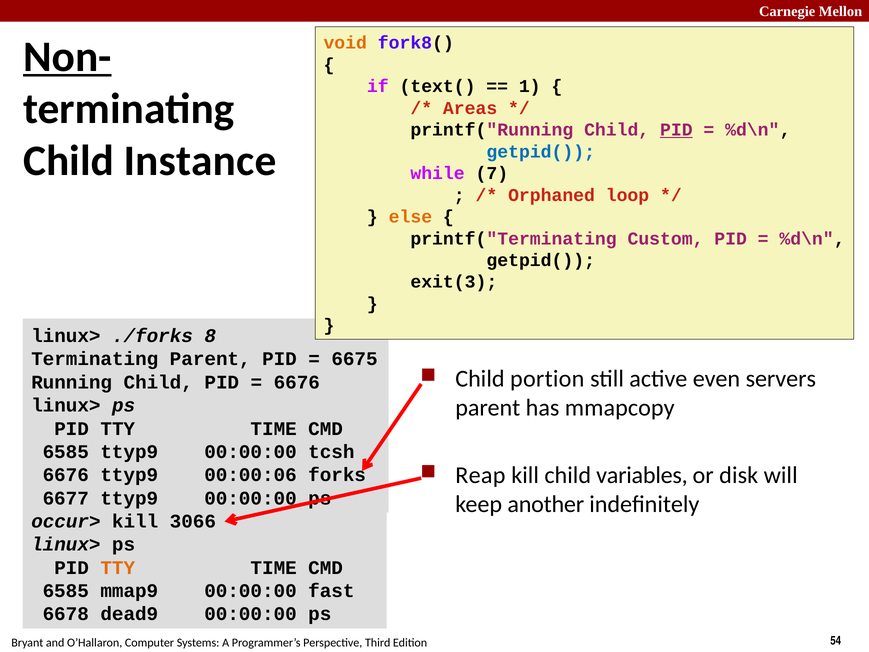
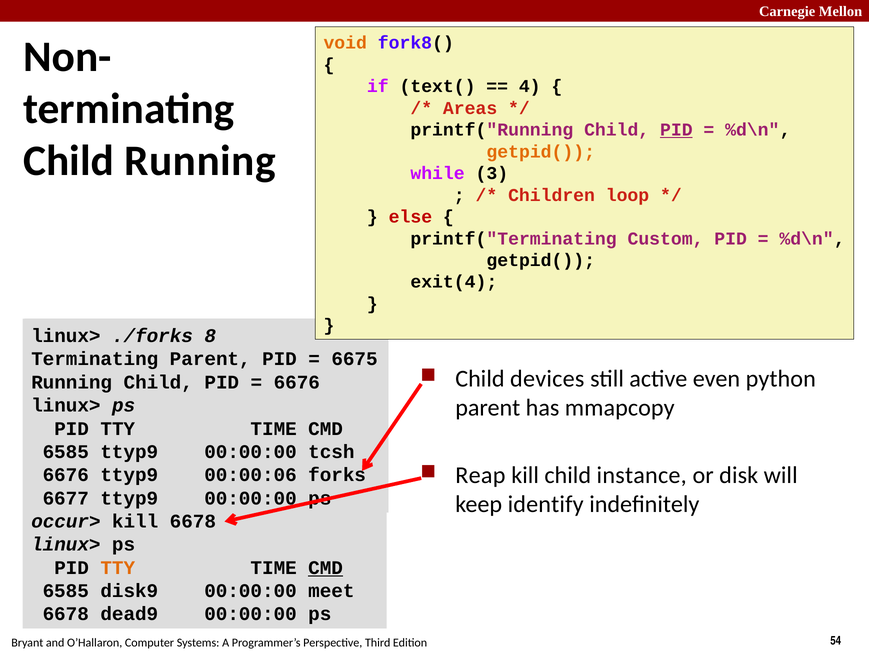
Non- underline: present -> none
1: 1 -> 4
Child Instance: Instance -> Running
getpid( at (541, 152) colour: blue -> orange
7: 7 -> 3
Orphaned: Orphaned -> Children
else colour: orange -> red
exit(3: exit(3 -> exit(4
portion: portion -> devices
servers: servers -> python
variables: variables -> instance
another: another -> identify
kill 3066: 3066 -> 6678
CMD at (326, 567) underline: none -> present
mmap9: mmap9 -> disk9
fast: fast -> meet
